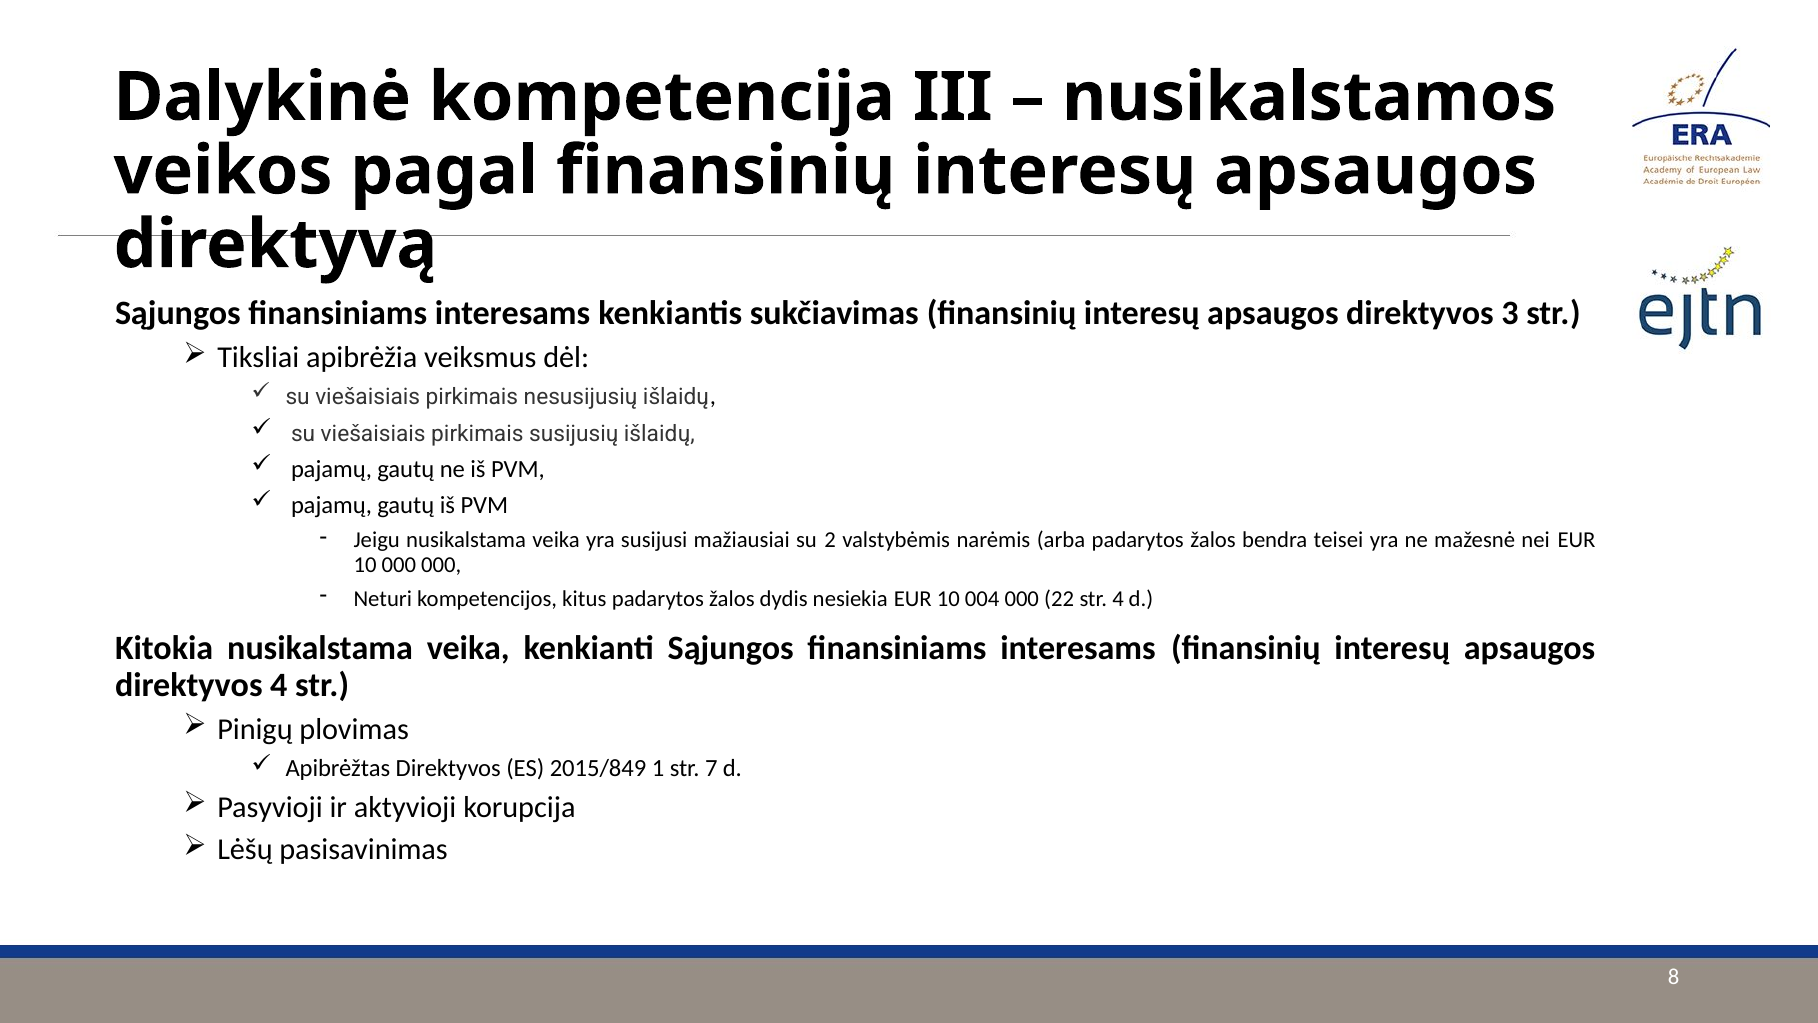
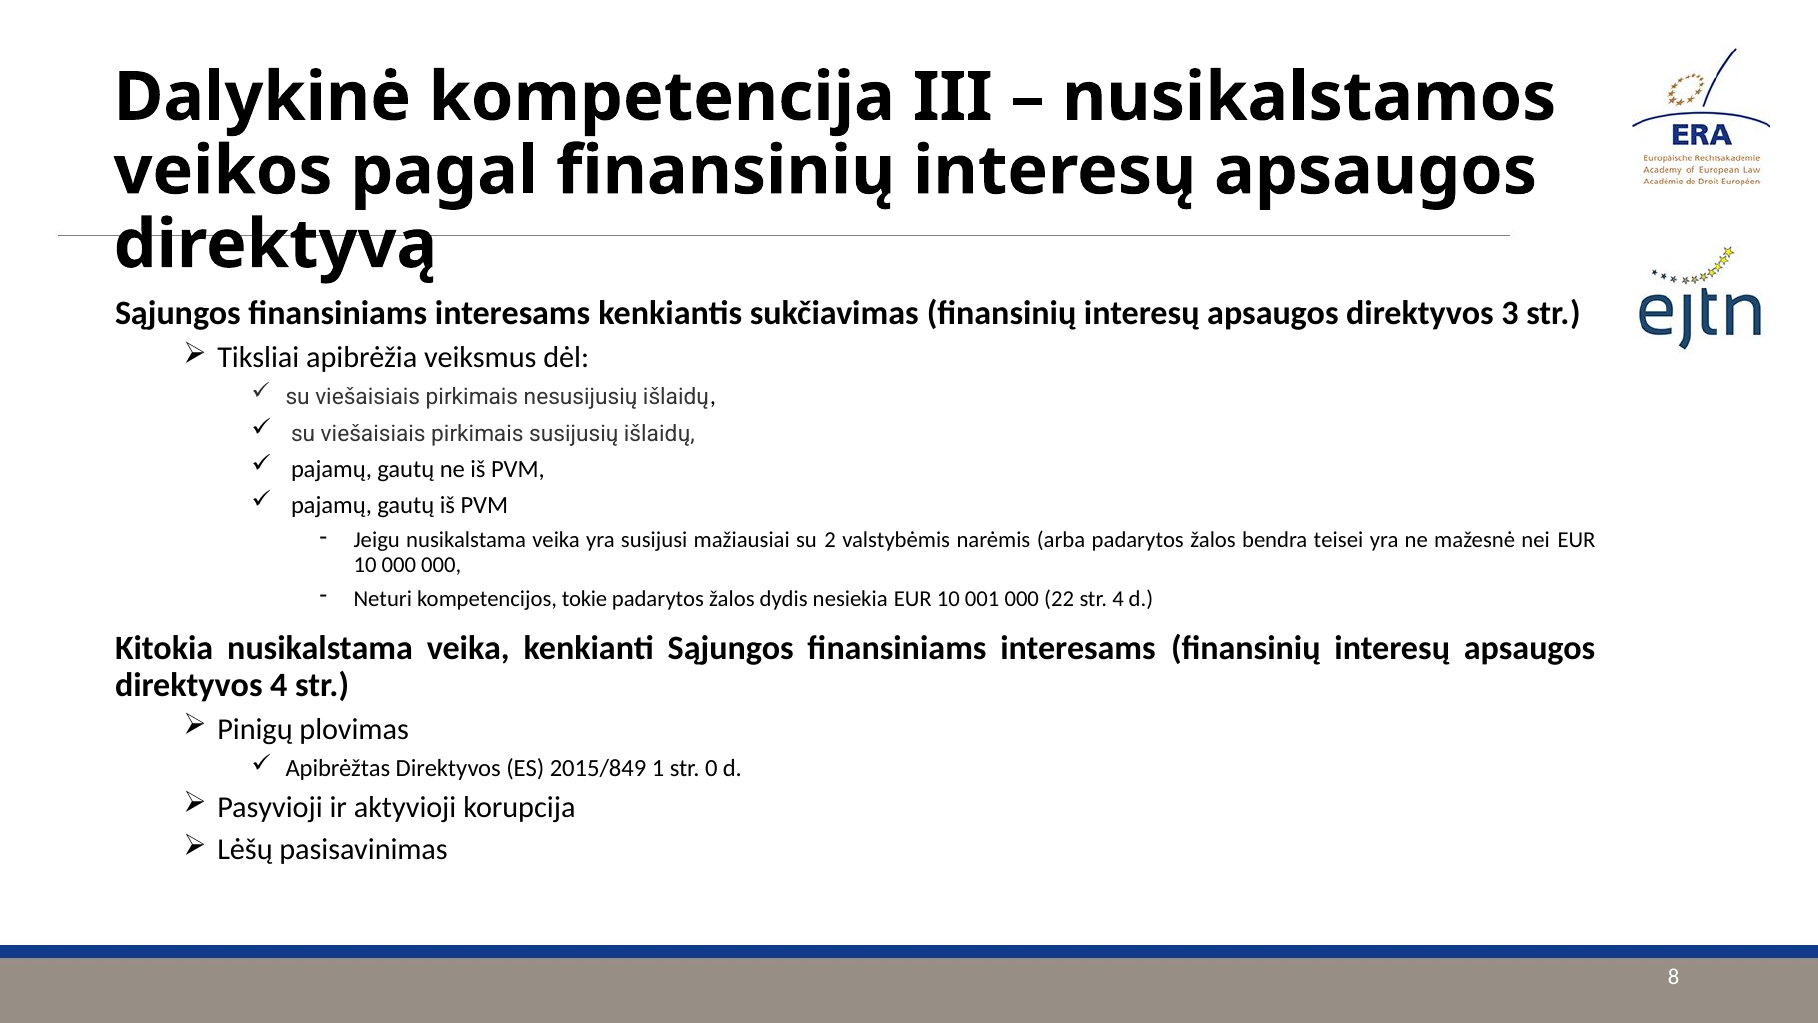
kitus: kitus -> tokie
004: 004 -> 001
7: 7 -> 0
